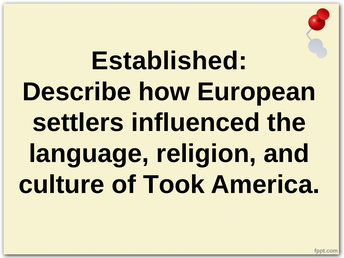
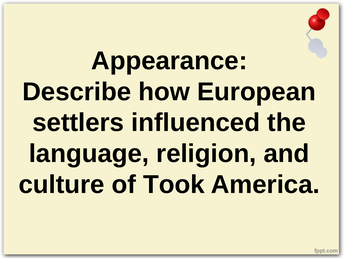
Established: Established -> Appearance
